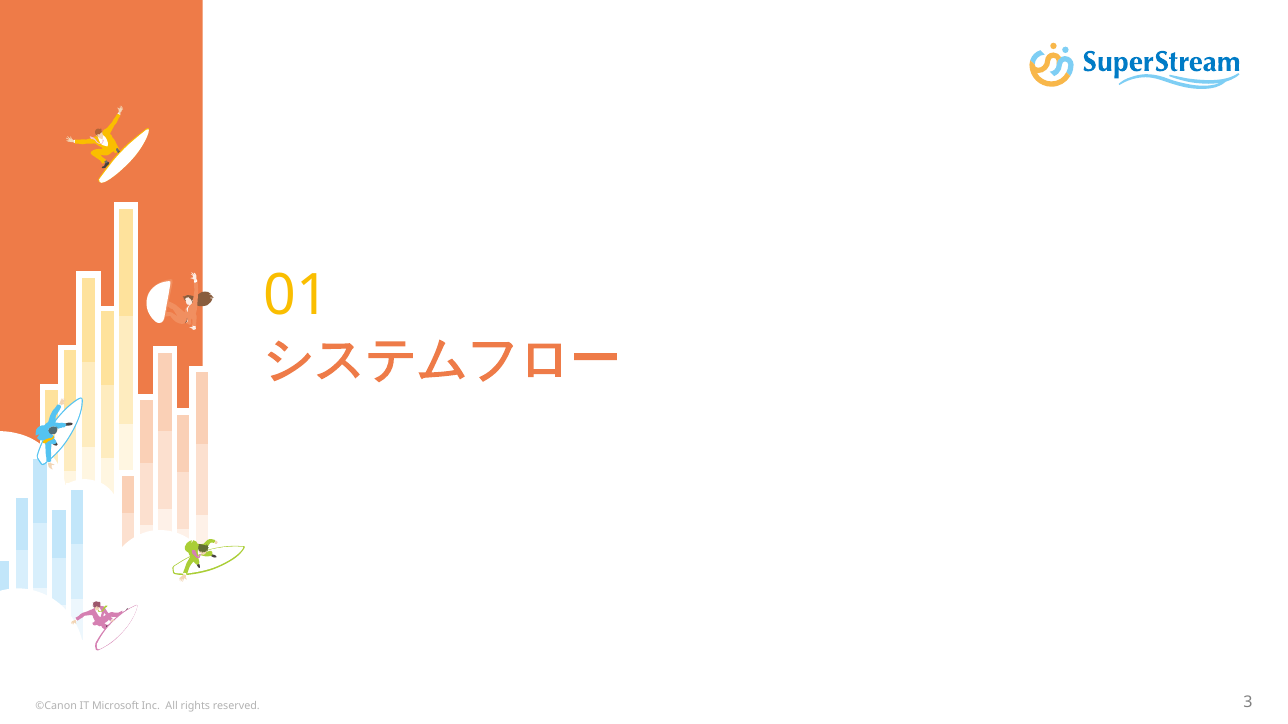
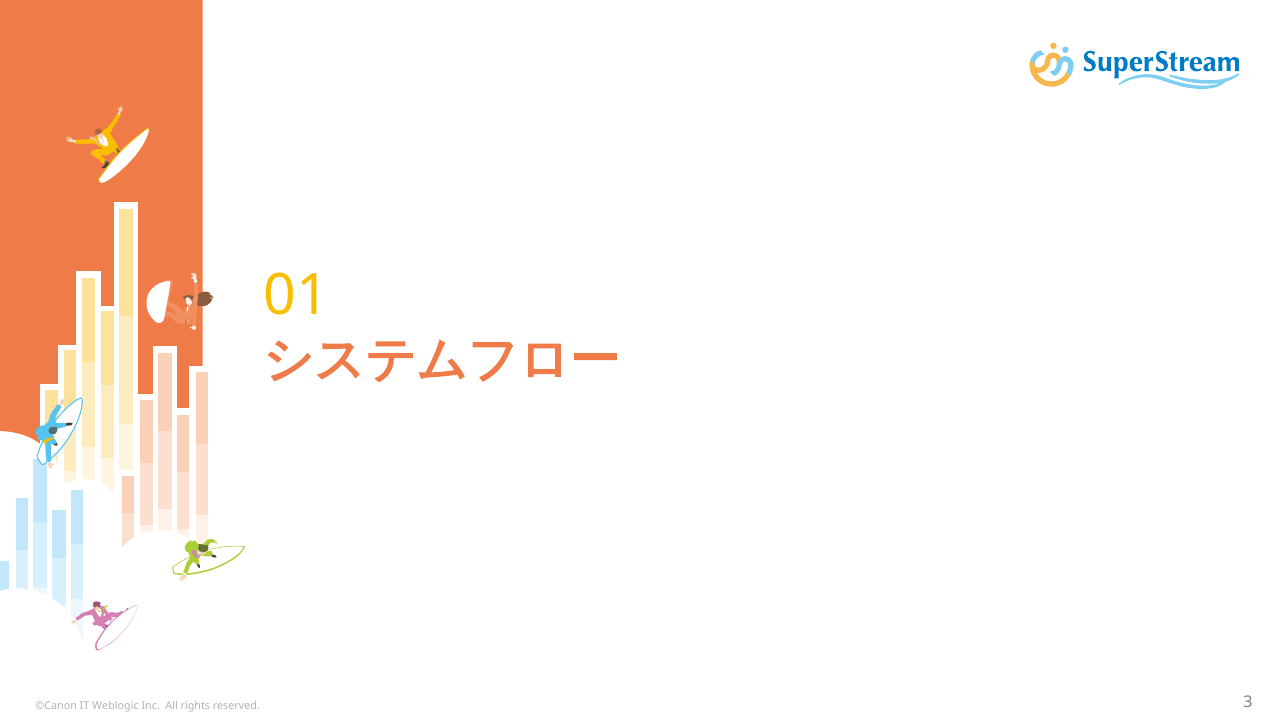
Microsoft: Microsoft -> Weblogic
